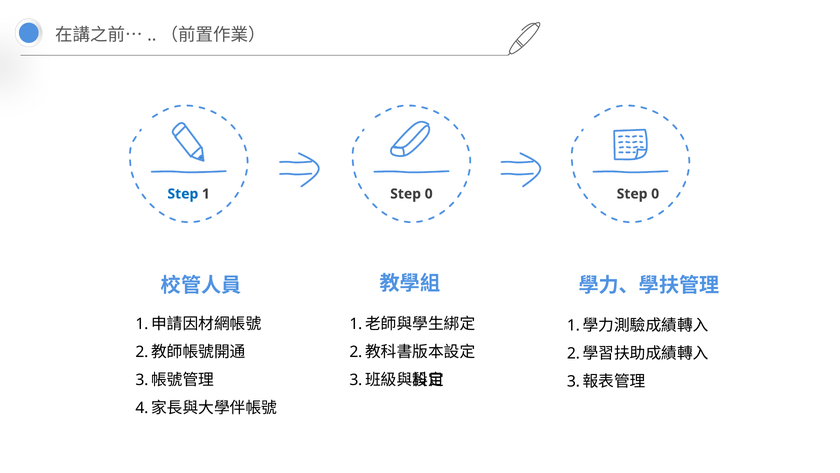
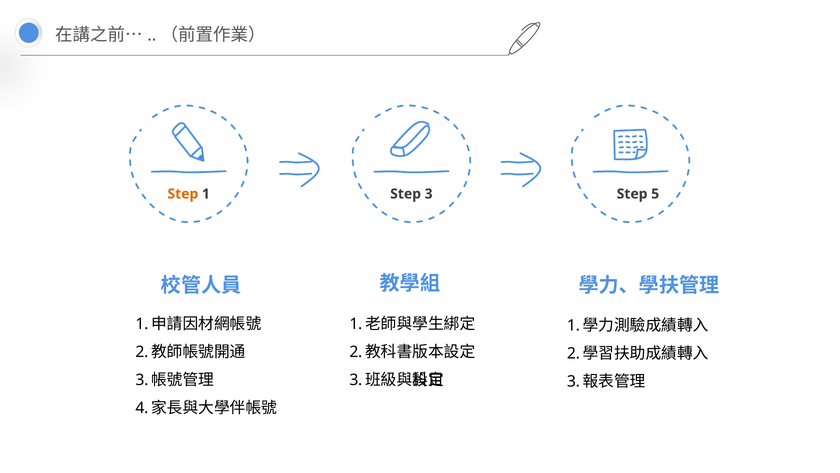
Step at (183, 194) colour: blue -> orange
0 at (429, 194): 0 -> 3
0 at (655, 194): 0 -> 5
